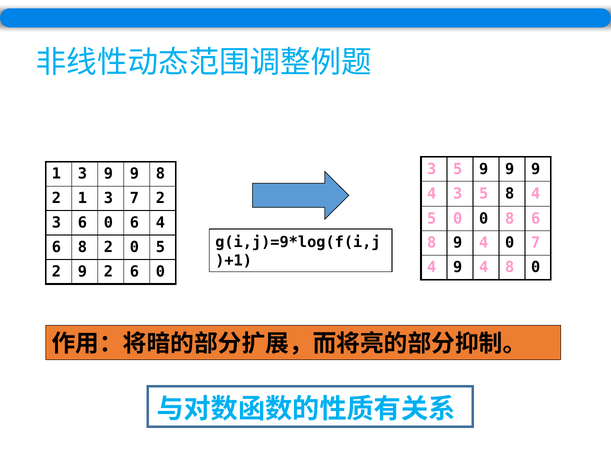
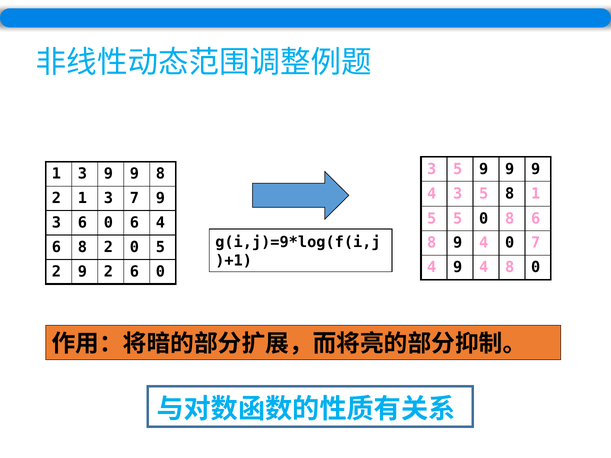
8 4: 4 -> 1
7 2: 2 -> 9
5 0: 0 -> 5
